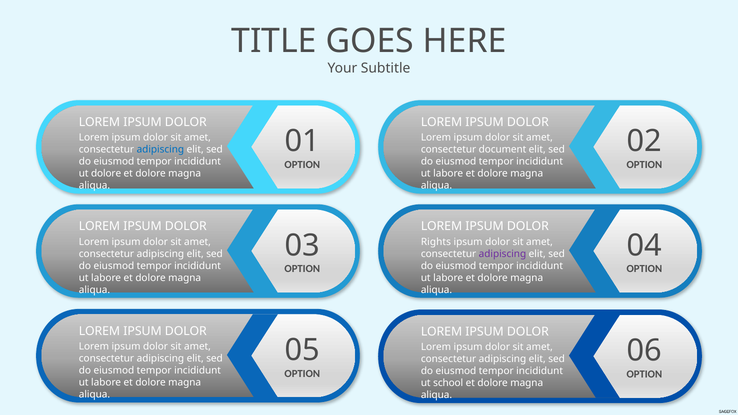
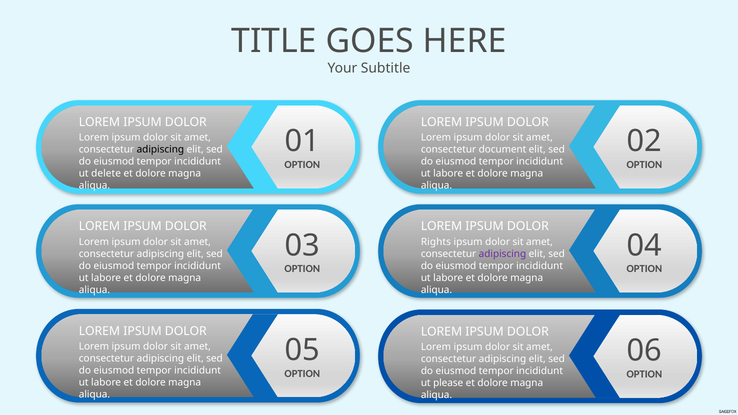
adipiscing at (160, 150) colour: blue -> black
ut dolore: dolore -> delete
school: school -> please
